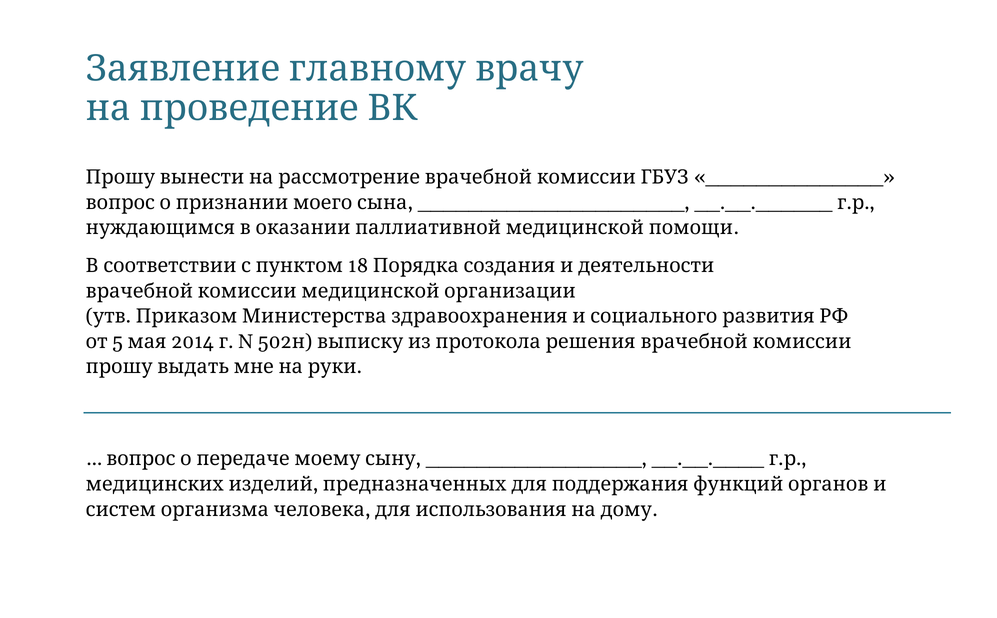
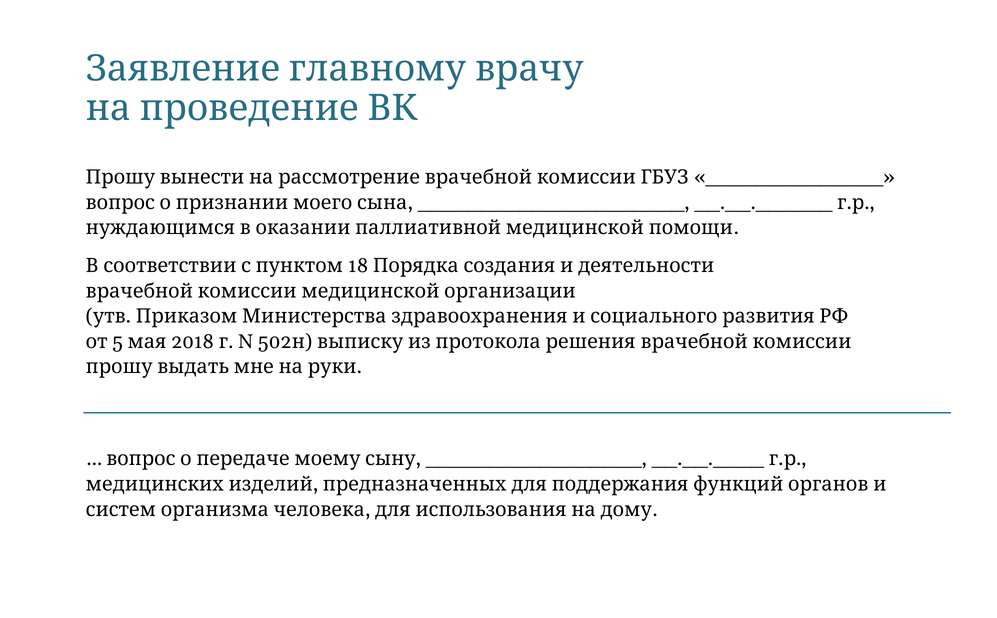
2014: 2014 -> 2018
